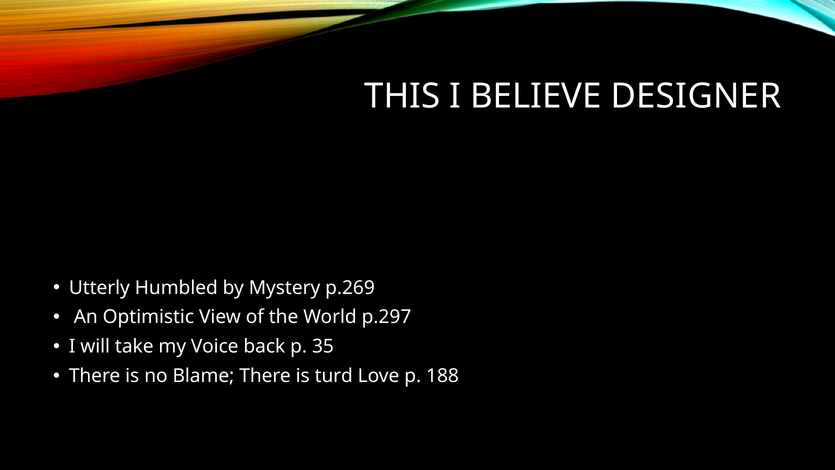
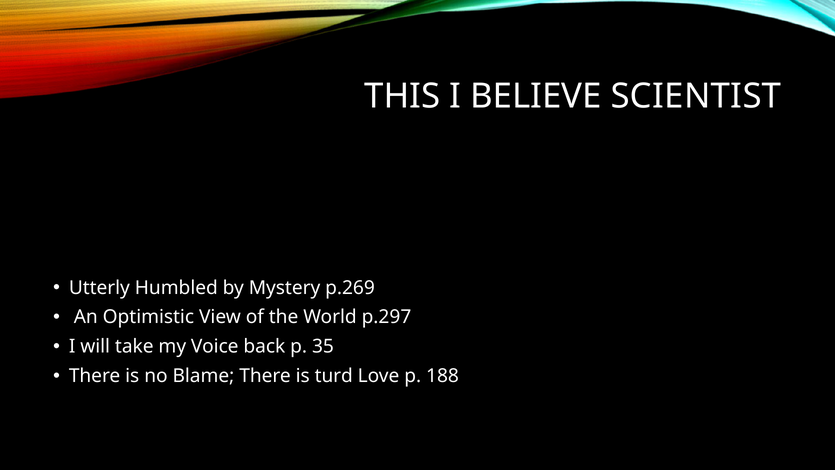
DESIGNER: DESIGNER -> SCIENTIST
